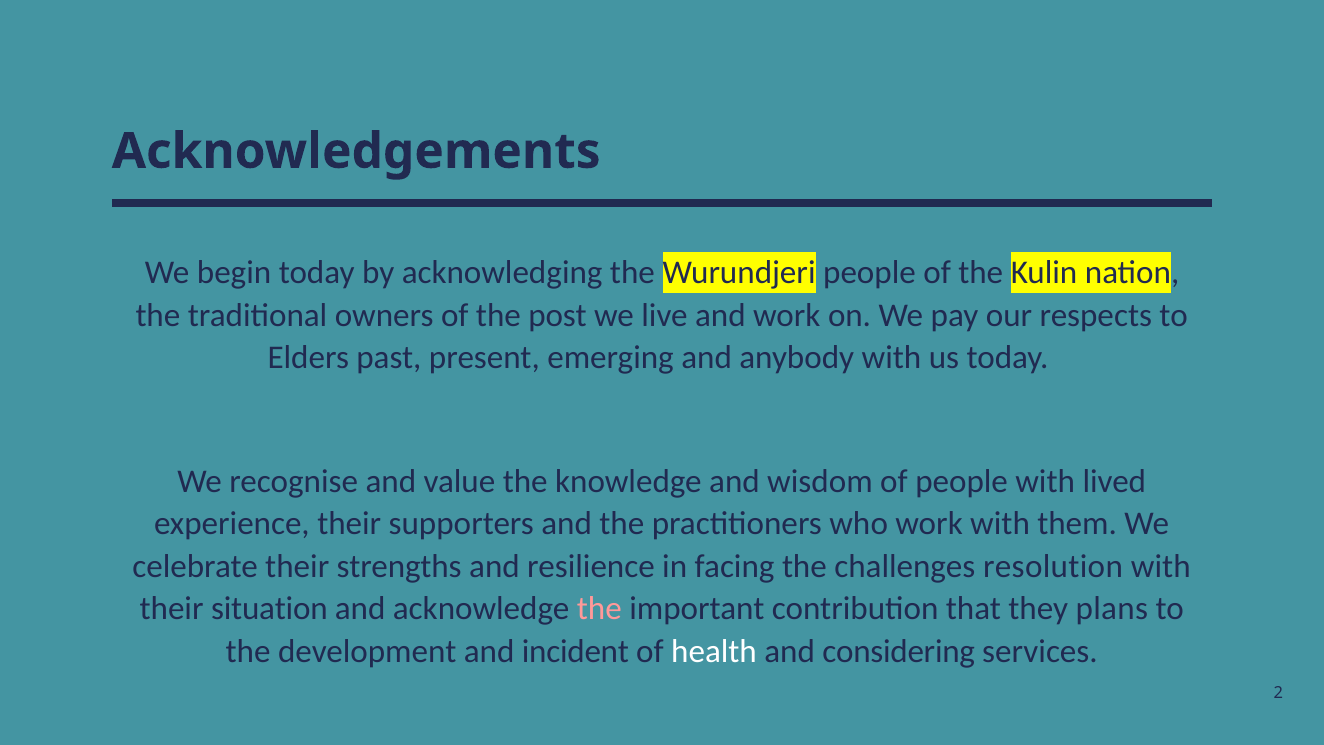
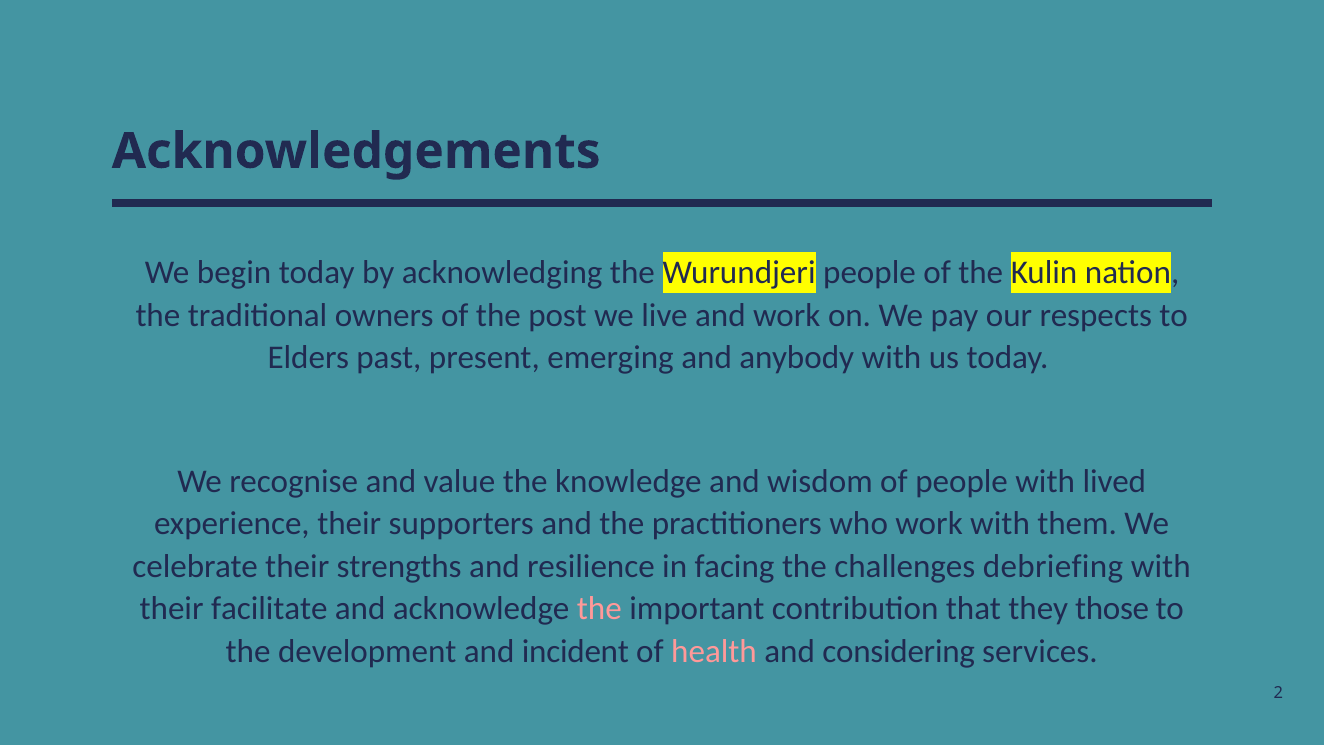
resolution: resolution -> debriefing
situation: situation -> facilitate
plans: plans -> those
health colour: white -> pink
